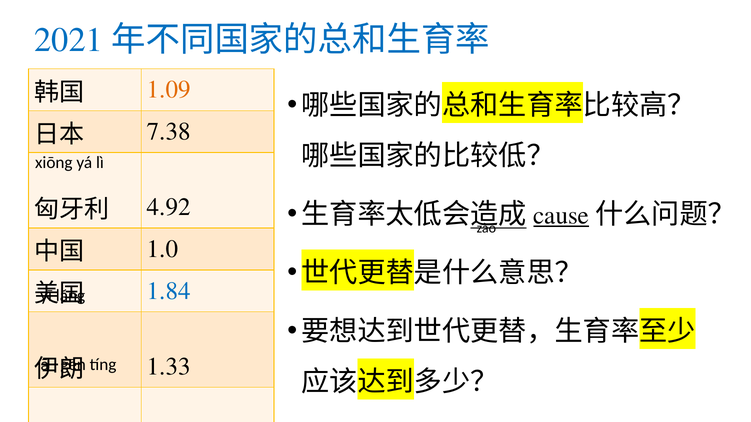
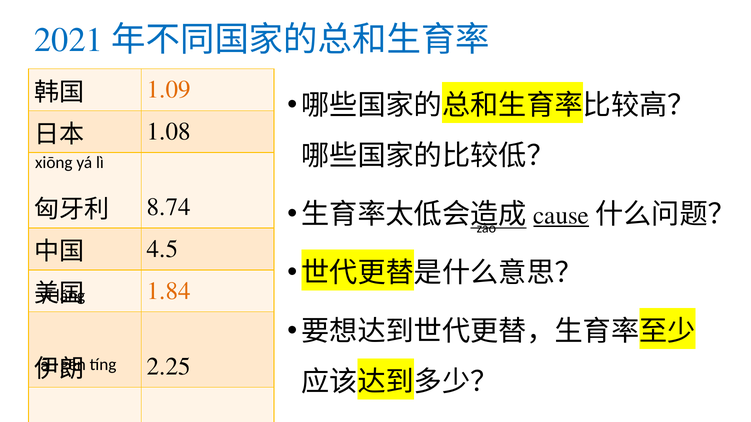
7.38: 7.38 -> 1.08
4.92: 4.92 -> 8.74
1.0: 1.0 -> 4.5
1.84 colour: blue -> orange
1.33: 1.33 -> 2.25
